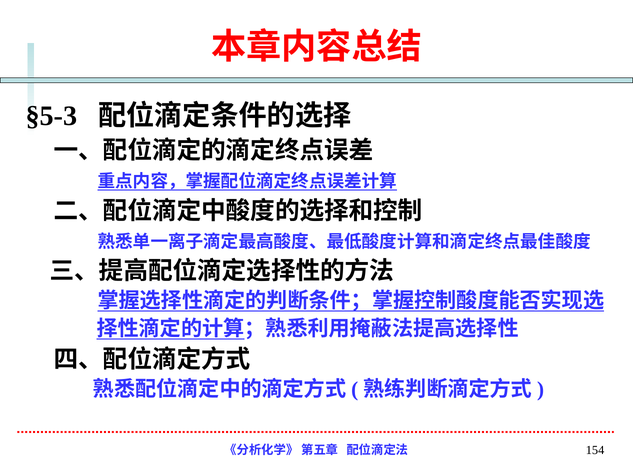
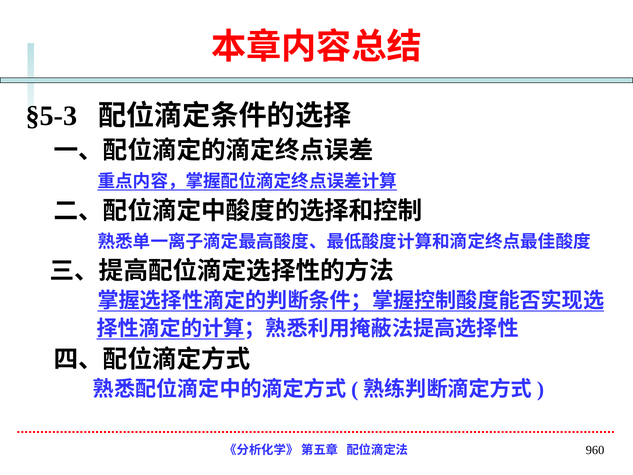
154: 154 -> 960
